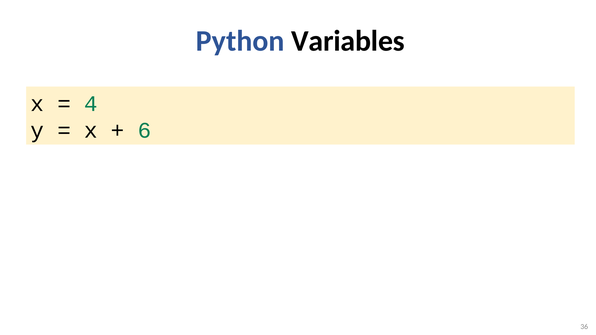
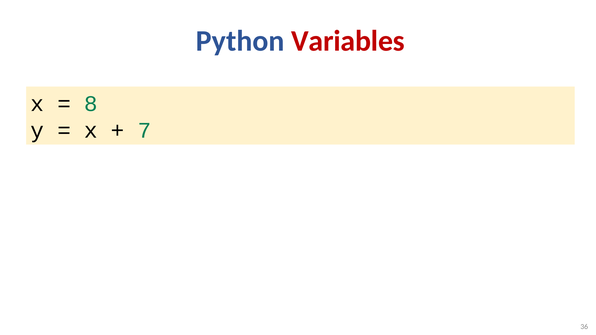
Variables colour: black -> red
4: 4 -> 8
6: 6 -> 7
